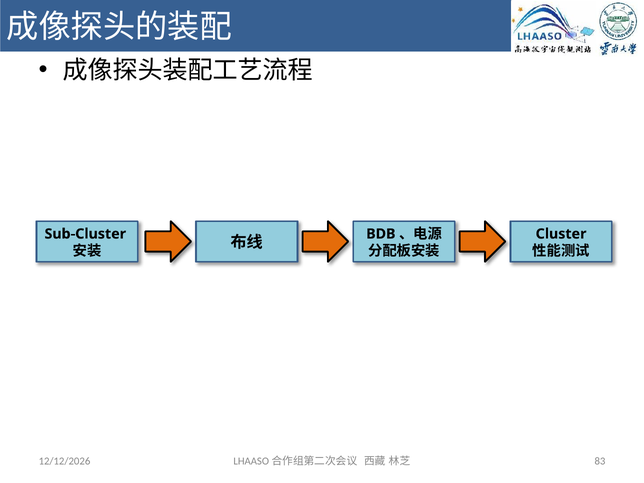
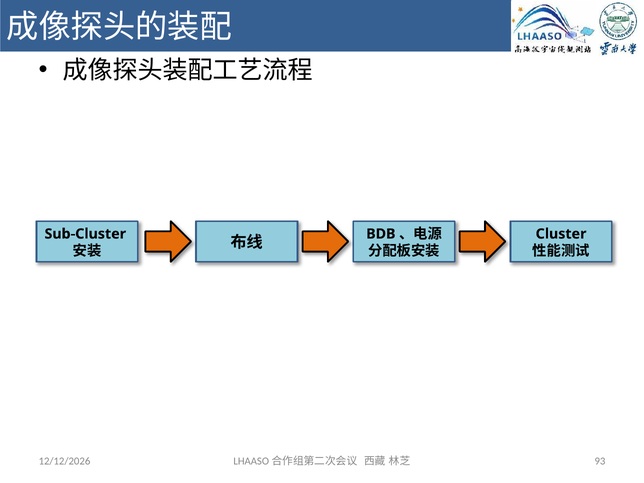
83: 83 -> 93
